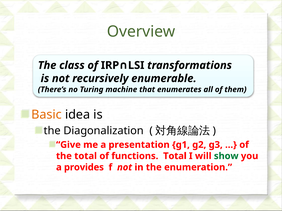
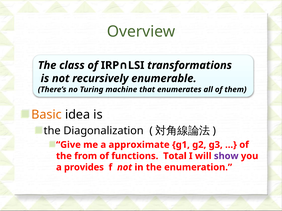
presentation: presentation -> approximate
the total: total -> from
show colour: green -> purple
